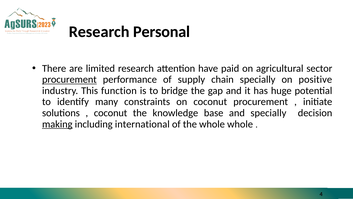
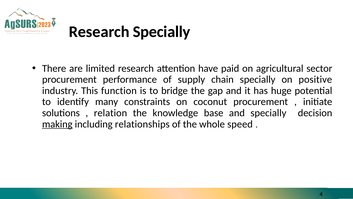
Research Personal: Personal -> Specially
procurement at (69, 79) underline: present -> none
coconut at (111, 113): coconut -> relation
international: international -> relationships
whole whole: whole -> speed
